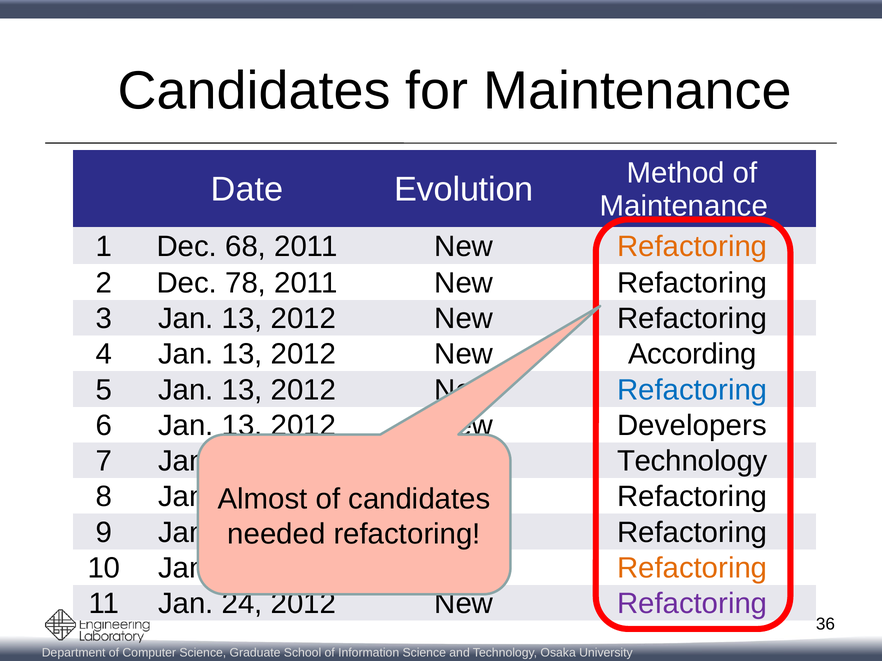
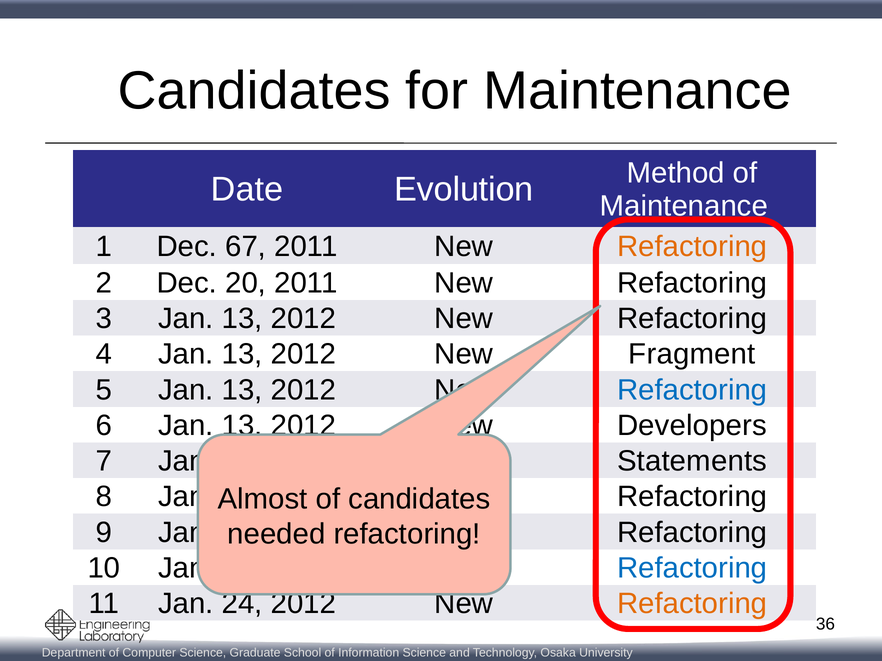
68: 68 -> 67
78: 78 -> 20
According: According -> Fragment
Technology at (692, 462): Technology -> Statements
Refactoring at (692, 568) colour: orange -> blue
Refactoring at (692, 604) colour: purple -> orange
